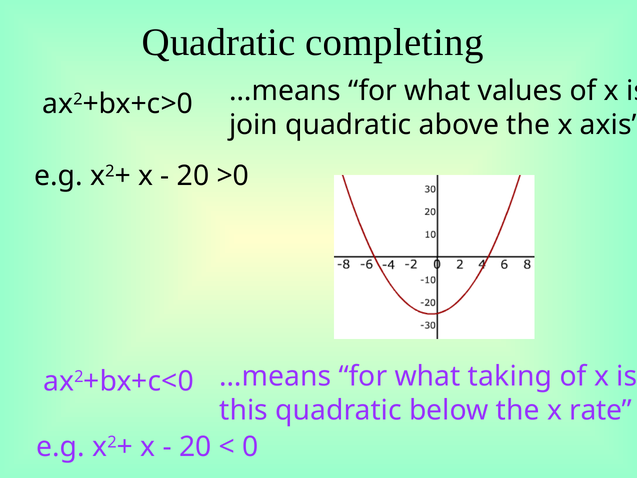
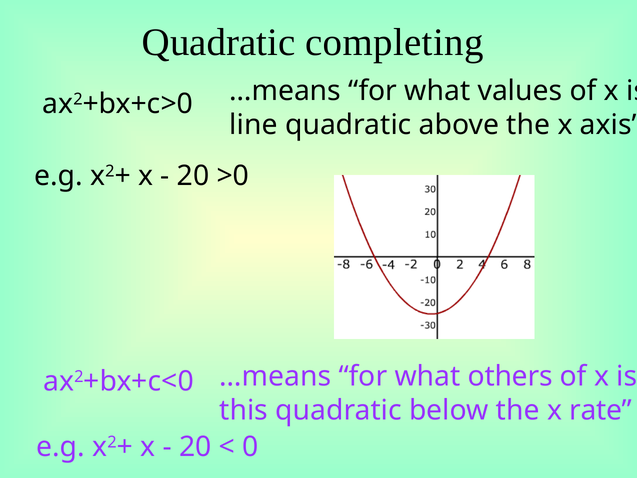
join: join -> line
taking: taking -> others
